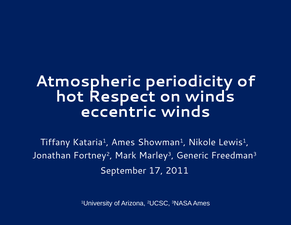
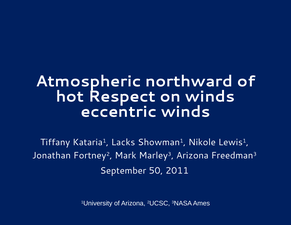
periodicity: periodicity -> northward
Kataria1 Ames: Ames -> Lacks
Marley3 Generic: Generic -> Arizona
17: 17 -> 50
